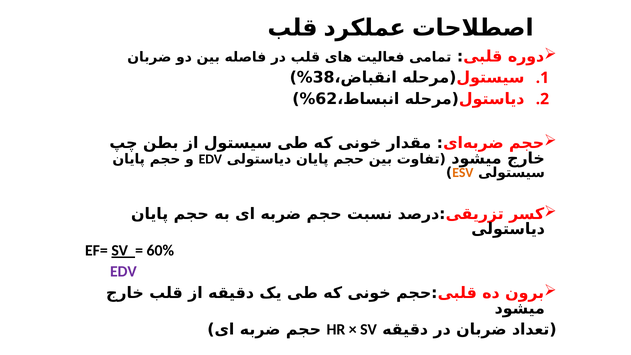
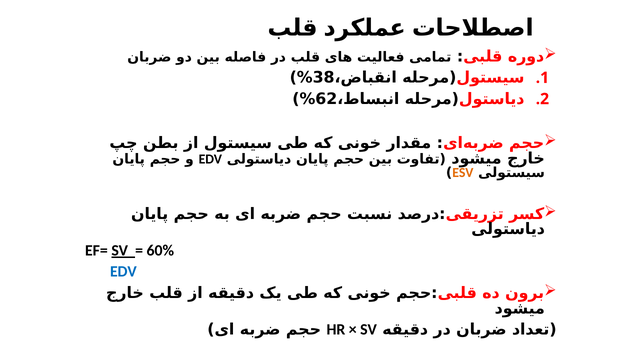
EDV at (123, 272) colour: purple -> blue
